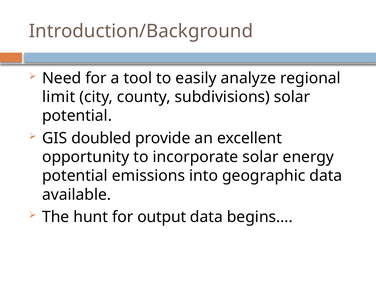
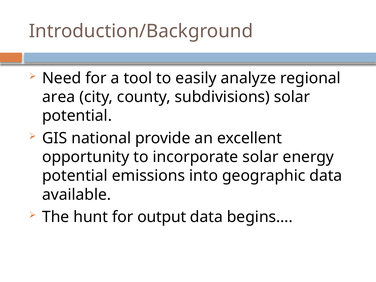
limit: limit -> area
doubled: doubled -> national
